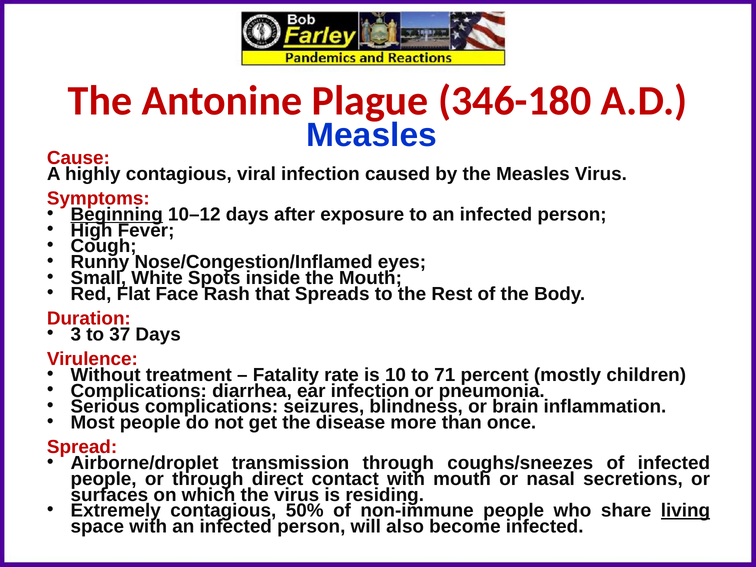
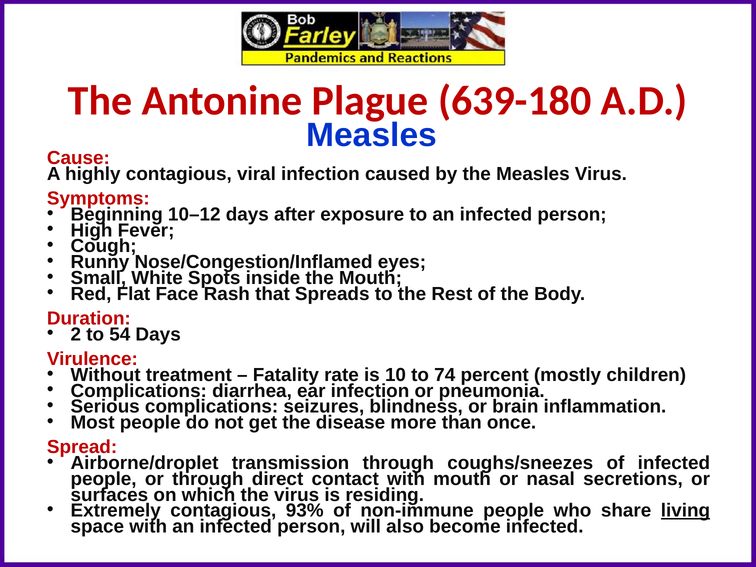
346-180: 346-180 -> 639-180
Beginning underline: present -> none
3: 3 -> 2
37: 37 -> 54
71: 71 -> 74
50%: 50% -> 93%
